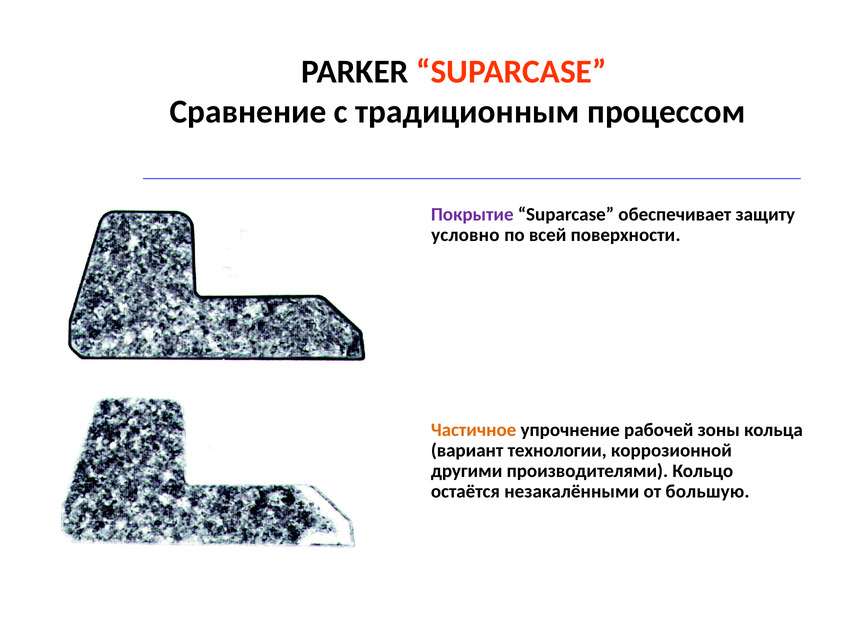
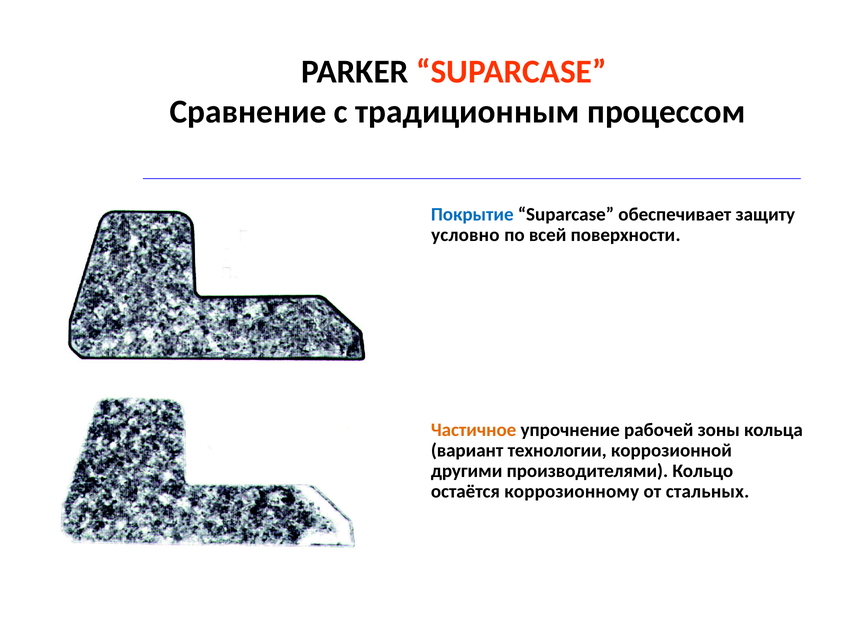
Покрытие colour: purple -> blue
незакалёнными: незакалёнными -> коррозионному
большую: большую -> стальных
